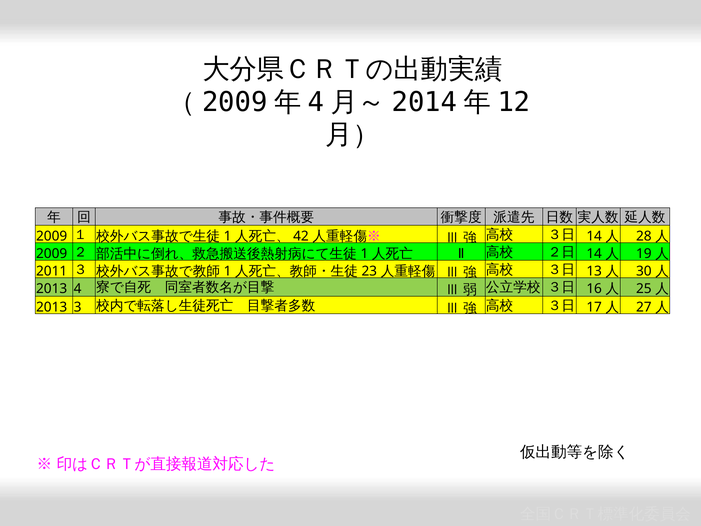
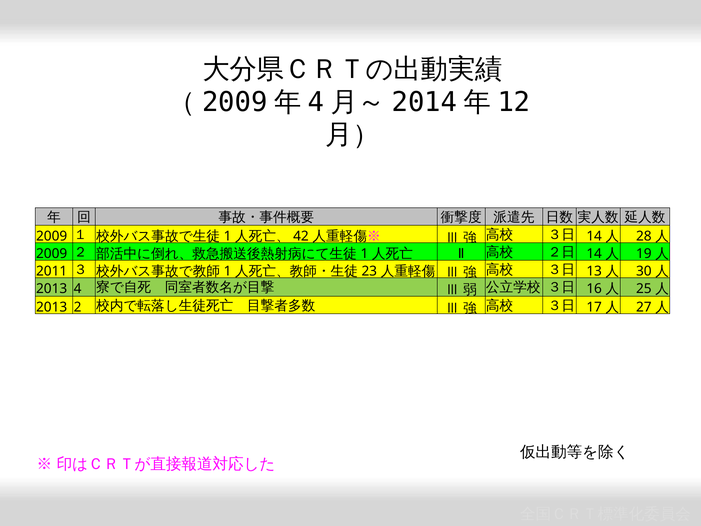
3: 3 -> 2
